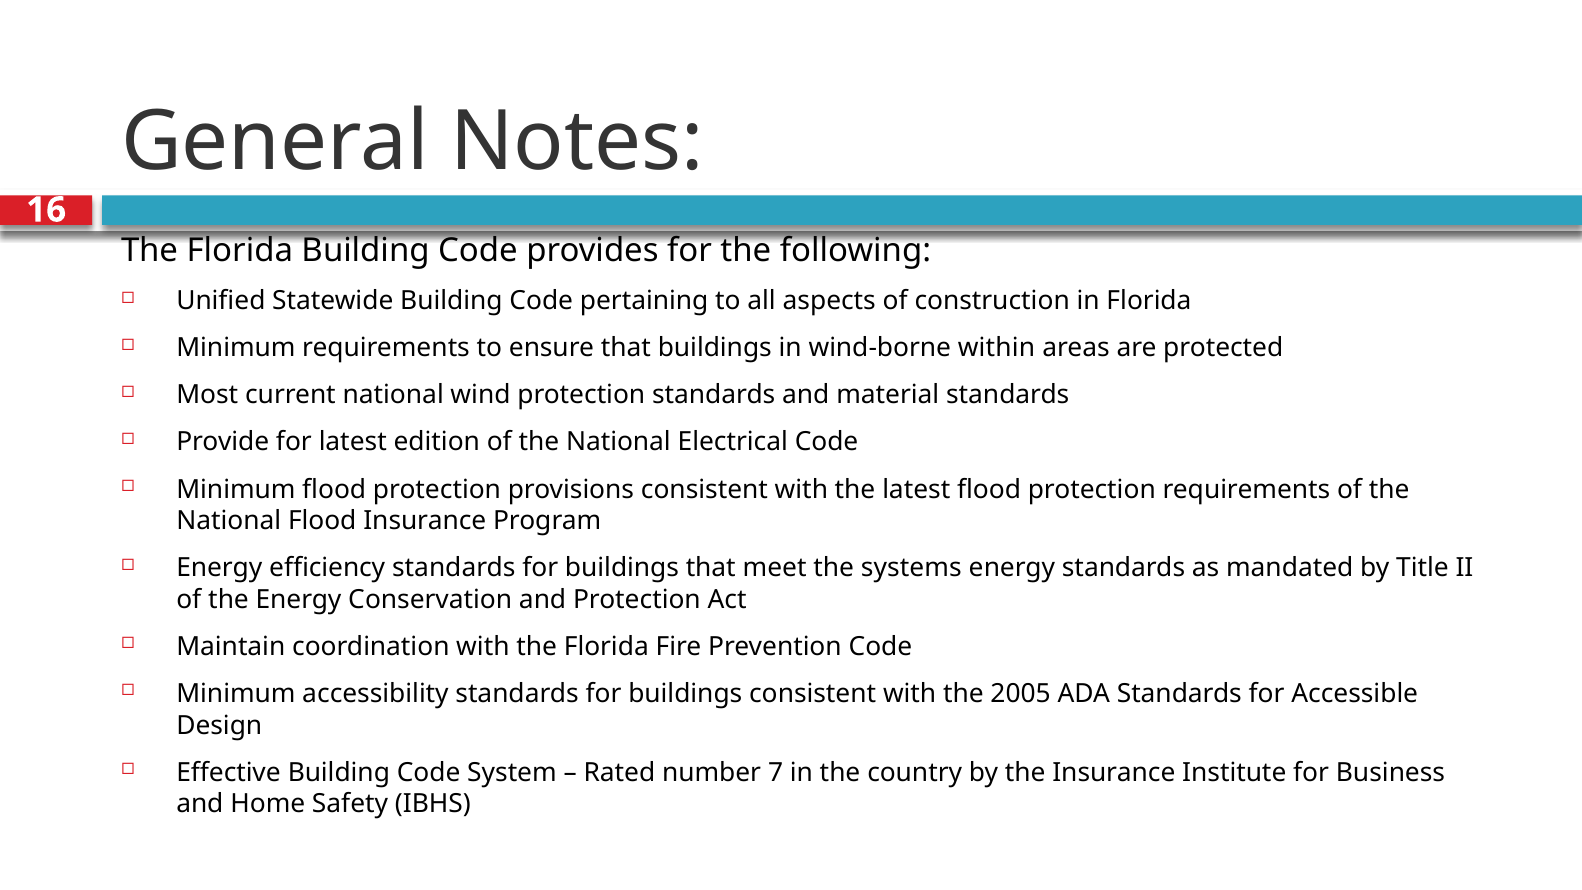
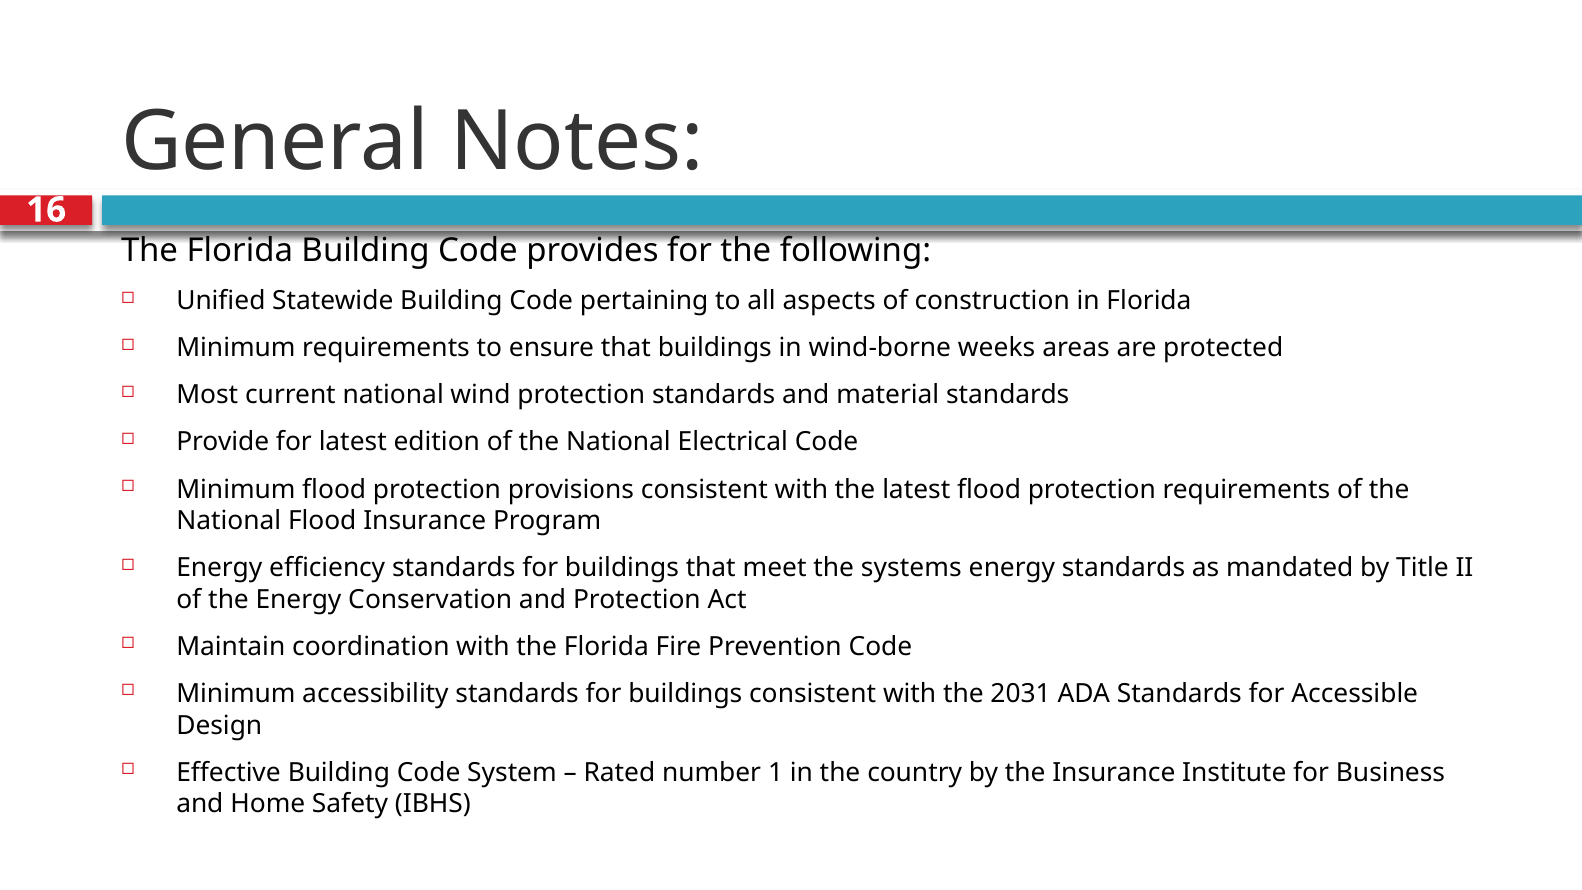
within: within -> weeks
2005: 2005 -> 2031
7: 7 -> 1
